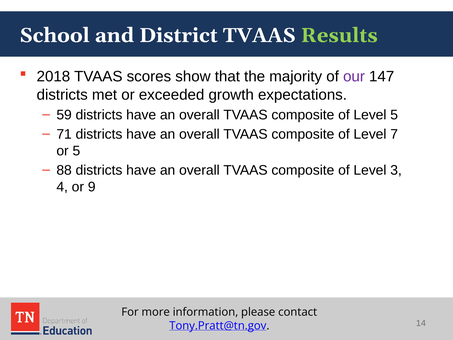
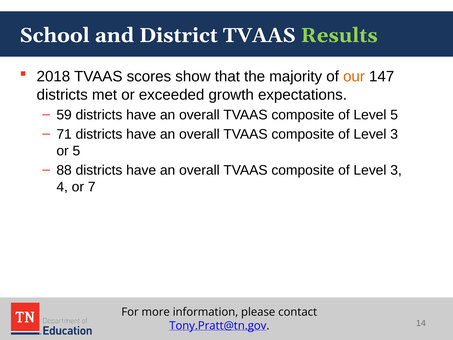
our colour: purple -> orange
7 at (394, 134): 7 -> 3
9: 9 -> 7
